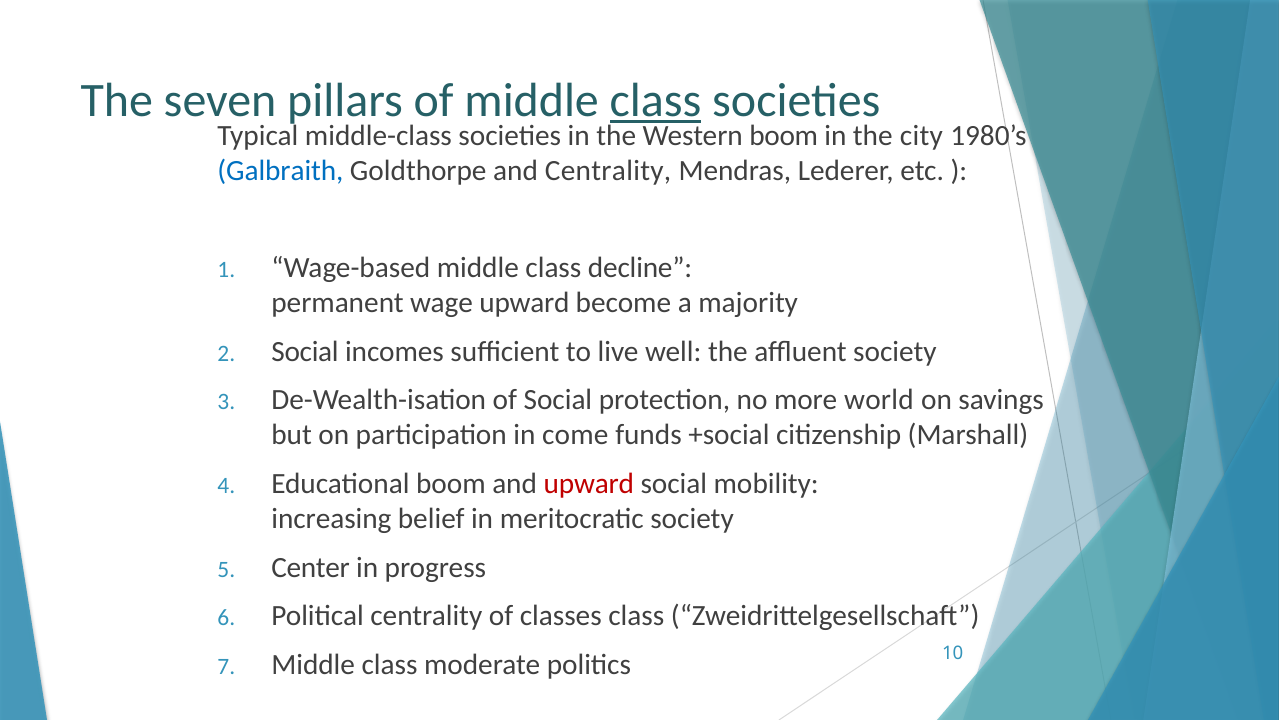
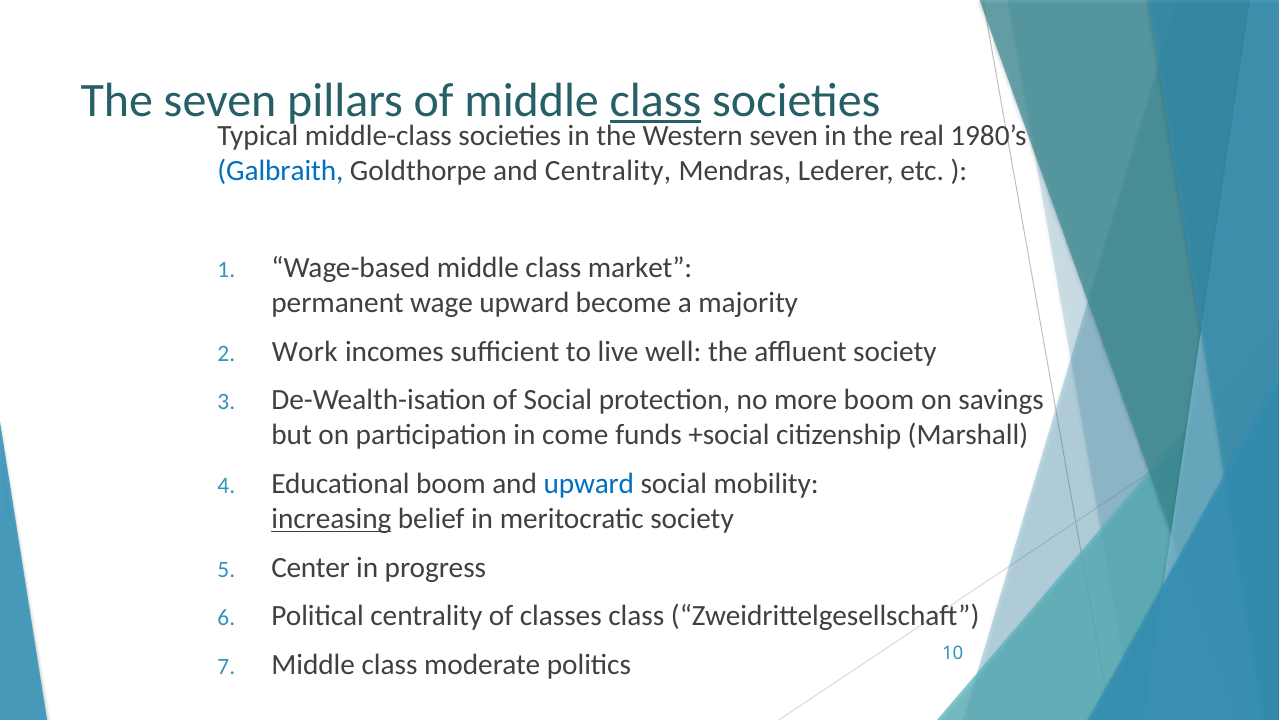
Western boom: boom -> seven
city: city -> real
decline: decline -> market
Social at (305, 351): Social -> Work
more world: world -> boom
upward at (589, 483) colour: red -> blue
increasing underline: none -> present
